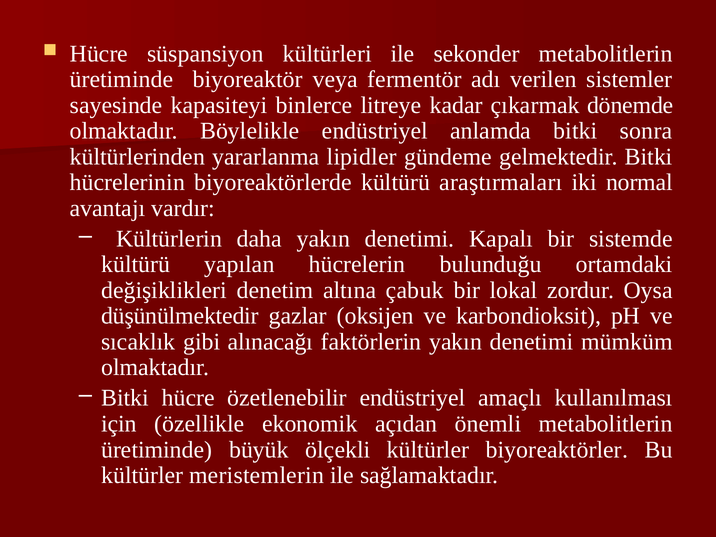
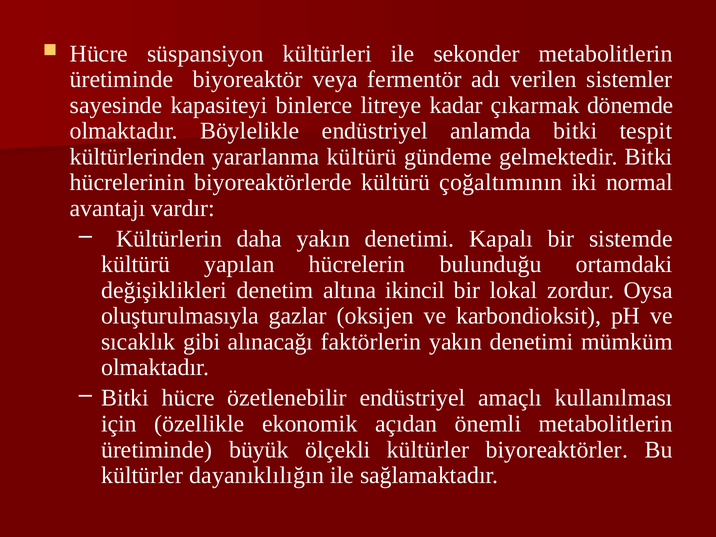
sonra: sonra -> tespit
yararlanma lipidler: lipidler -> kültürü
araştırmaları: araştırmaları -> çoğaltımının
çabuk: çabuk -> ikincil
düşünülmektedir: düşünülmektedir -> oluşturulmasıyla
meristemlerin: meristemlerin -> dayanıklılığın
